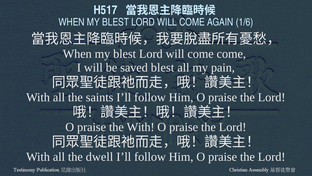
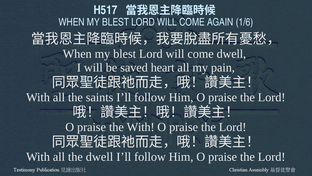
come come: come -> dwell
saved blest: blest -> heart
